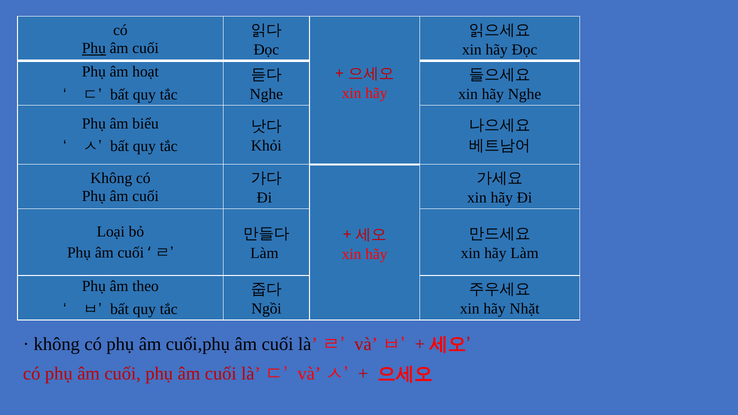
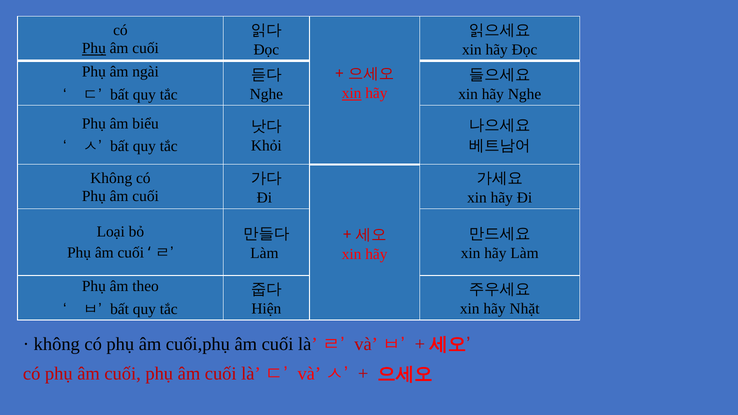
hoạt: hoạt -> ngài
xin at (352, 93) underline: none -> present
Ngồi: Ngồi -> Hiện
